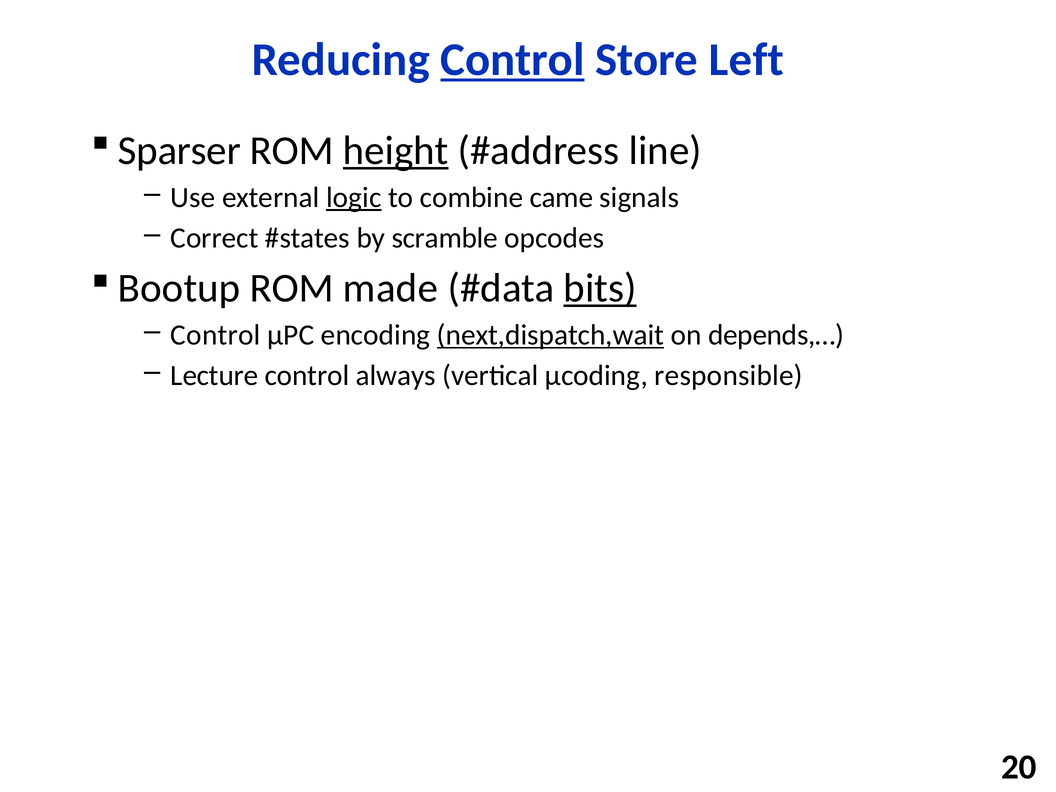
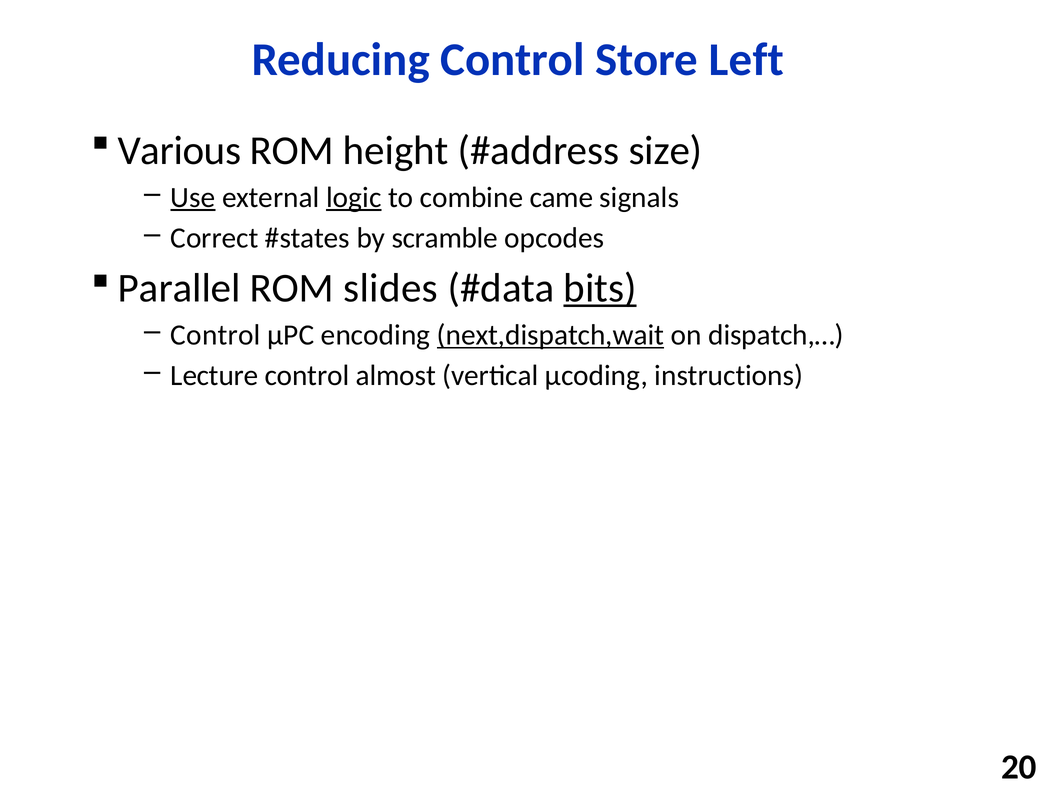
Control at (512, 60) underline: present -> none
Sparser: Sparser -> Various
height underline: present -> none
line: line -> size
Use underline: none -> present
Bootup: Bootup -> Parallel
made: made -> slides
depends,…: depends,… -> dispatch,…
always: always -> almost
responsible: responsible -> instructions
